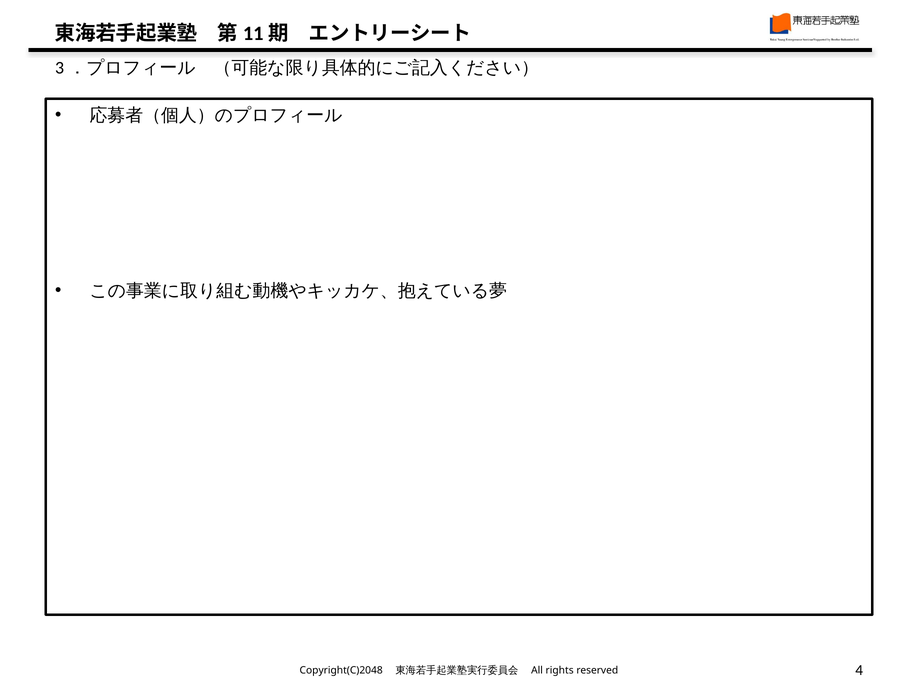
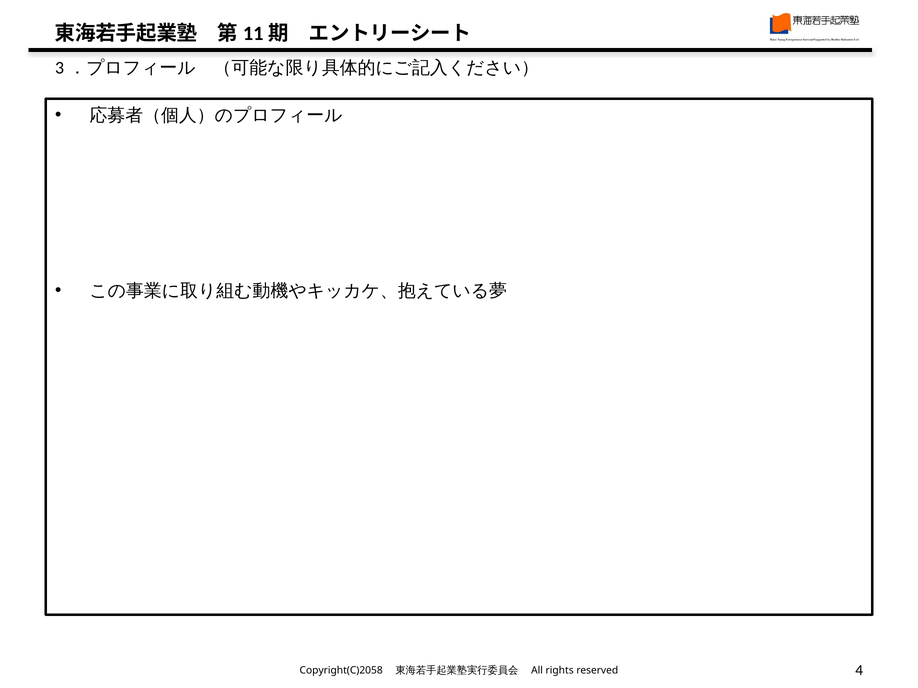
Copyright(C)2048: Copyright(C)2048 -> Copyright(C)2058
